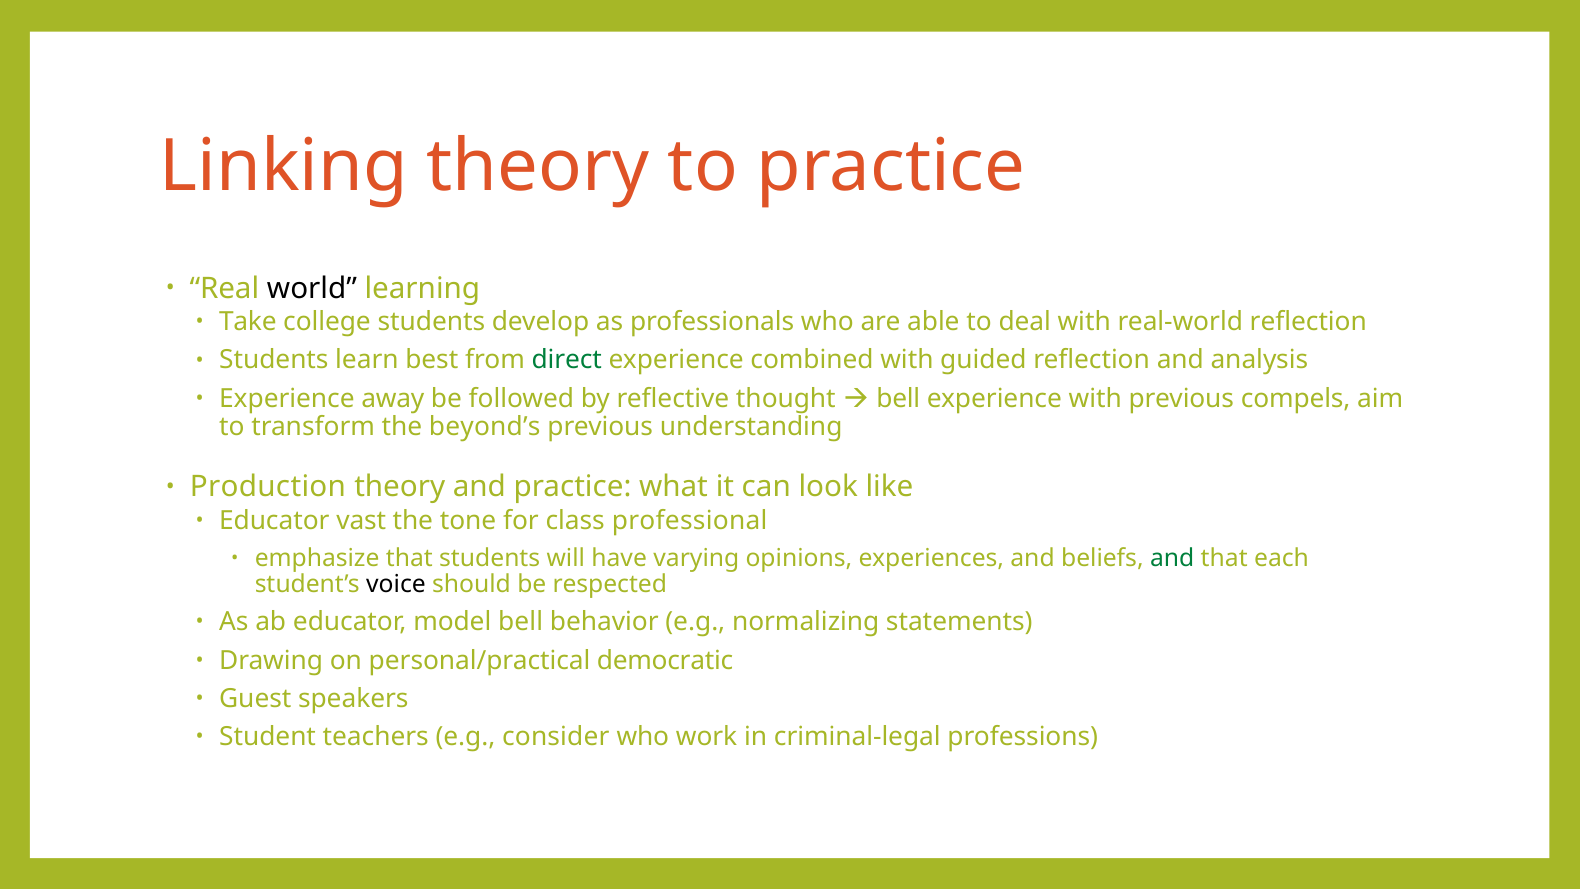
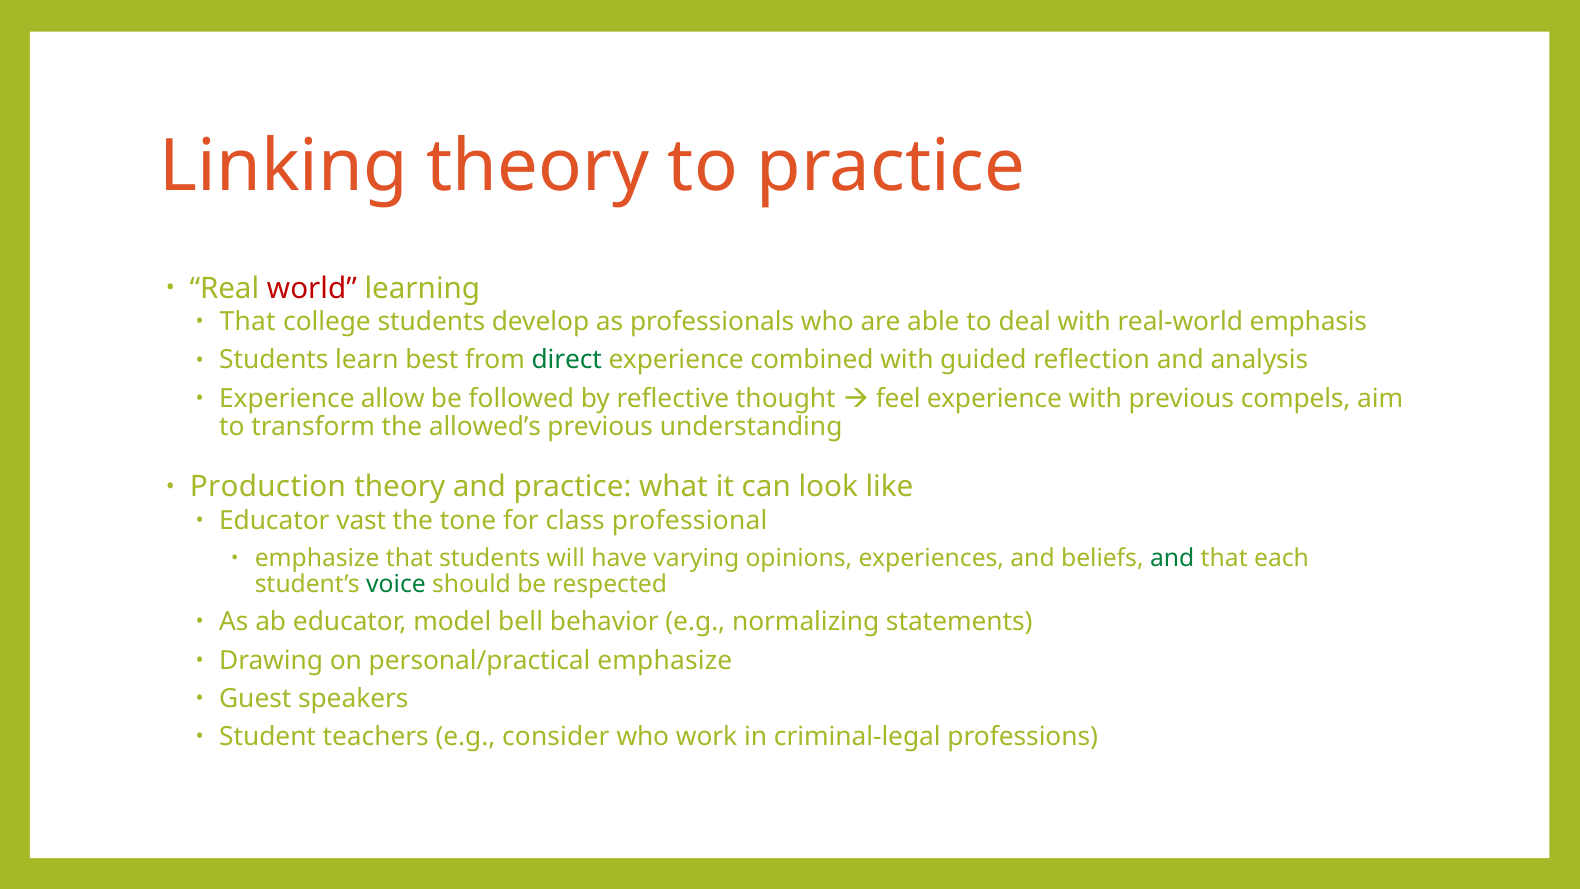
world colour: black -> red
Take at (248, 322): Take -> That
real-world reflection: reflection -> emphasis
away: away -> allow
bell at (898, 399): bell -> feel
beyond’s: beyond’s -> allowed’s
voice colour: black -> green
personal/practical democratic: democratic -> emphasize
